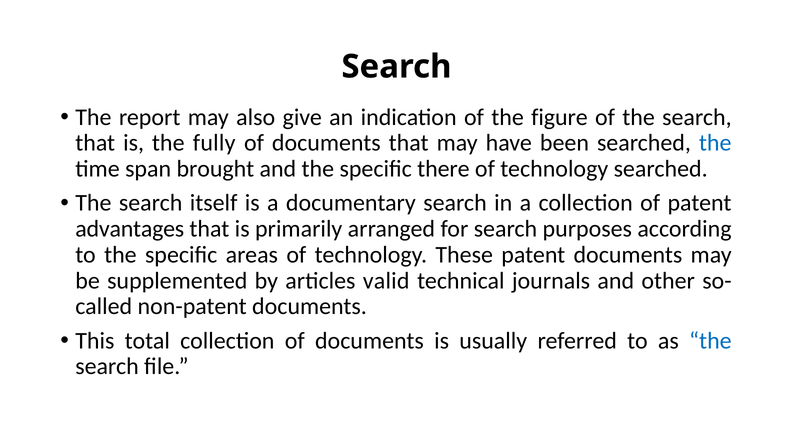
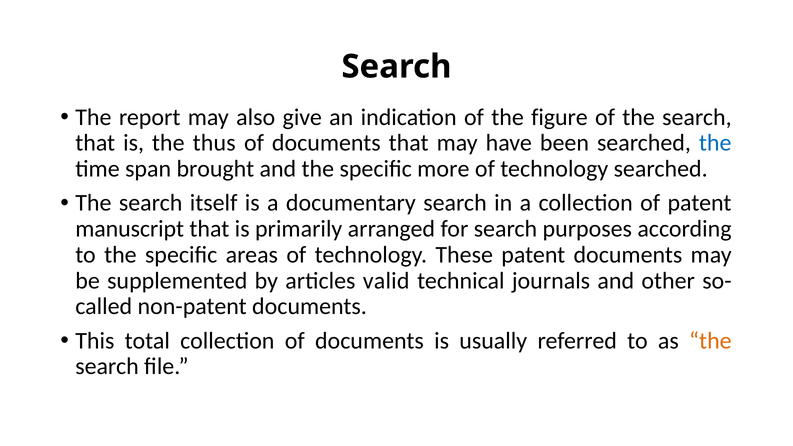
fully: fully -> thus
there: there -> more
advantages: advantages -> manuscript
the at (710, 341) colour: blue -> orange
